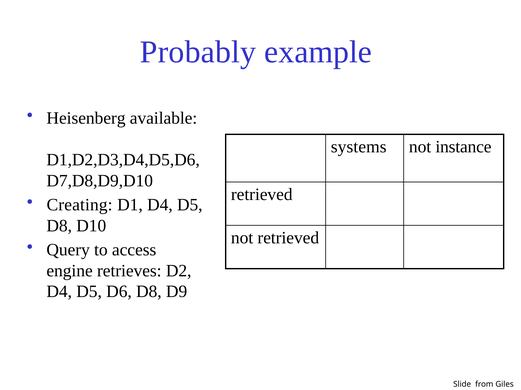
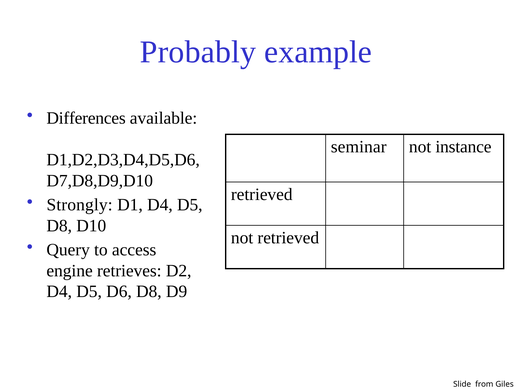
Heisenberg: Heisenberg -> Differences
systems: systems -> seminar
Creating: Creating -> Strongly
